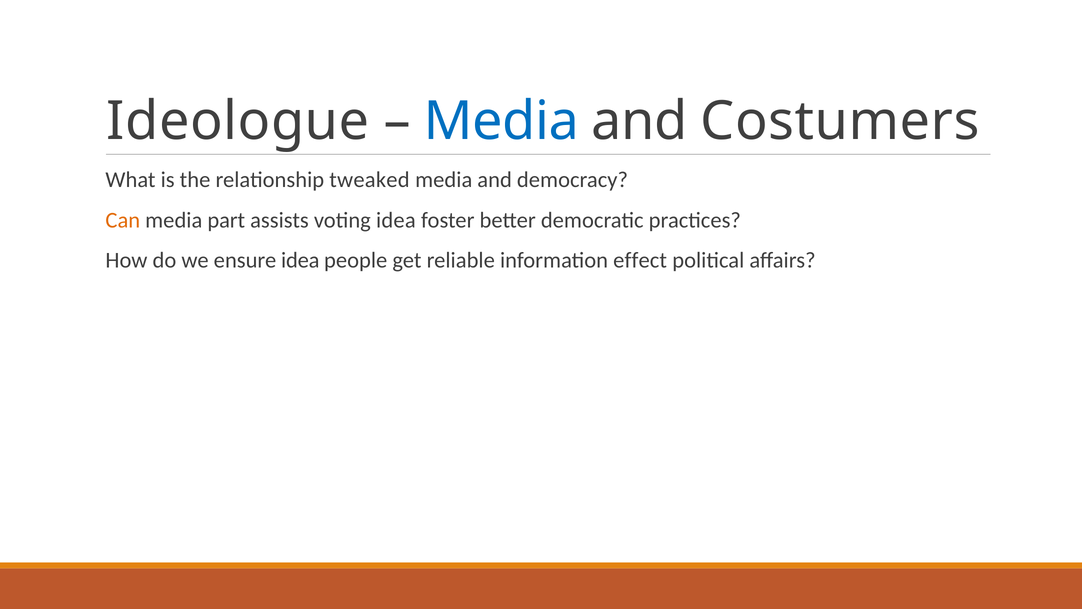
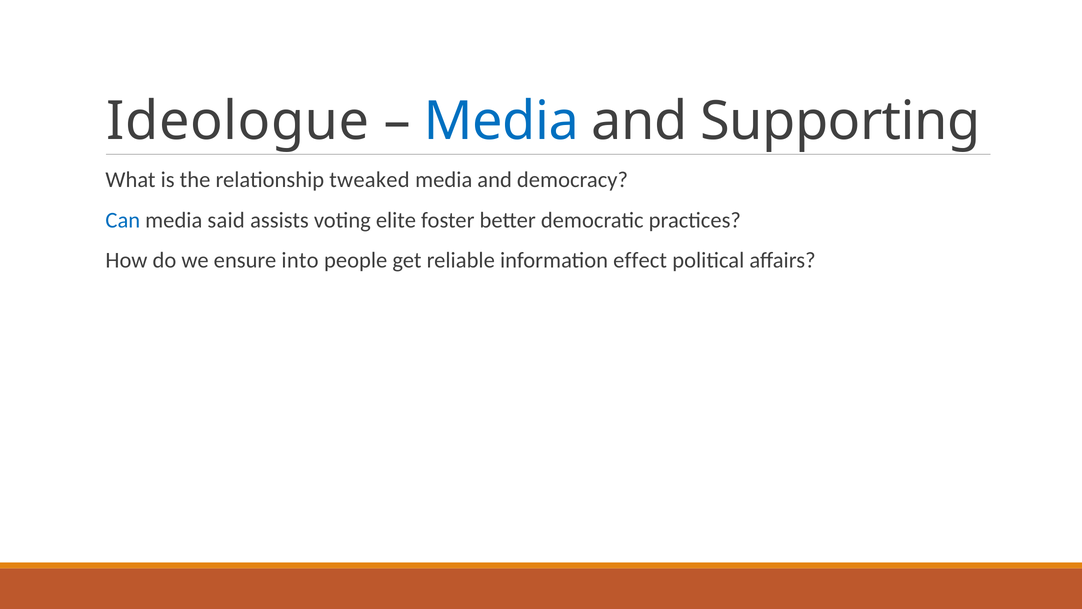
Costumers: Costumers -> Supporting
Can colour: orange -> blue
part: part -> said
voting idea: idea -> elite
ensure idea: idea -> into
